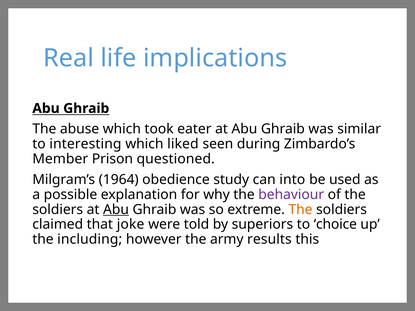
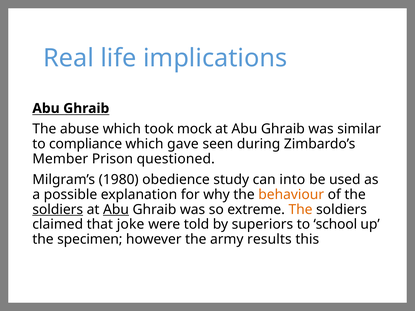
eater: eater -> mock
interesting: interesting -> compliance
liked: liked -> gave
1964: 1964 -> 1980
behaviour colour: purple -> orange
soldiers at (58, 210) underline: none -> present
choice: choice -> school
including: including -> specimen
